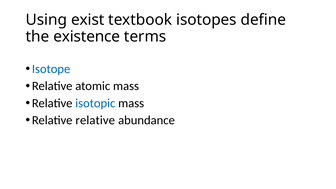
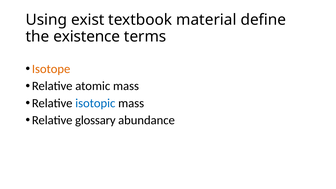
isotopes: isotopes -> material
Isotope colour: blue -> orange
Relative relative: relative -> glossary
